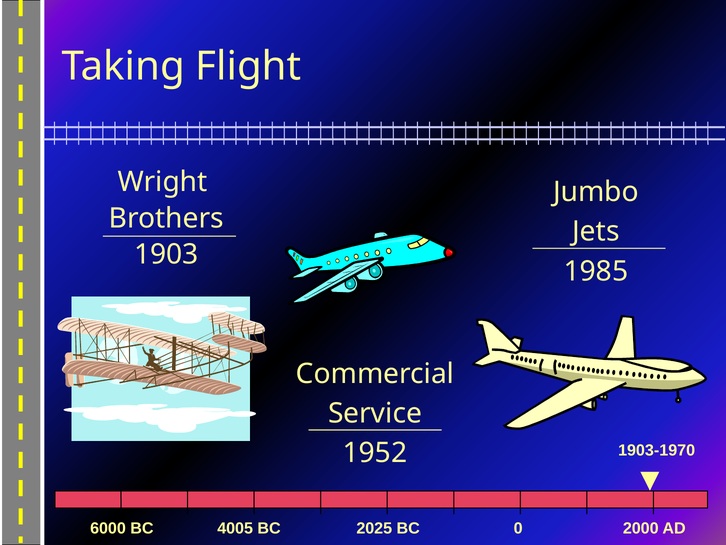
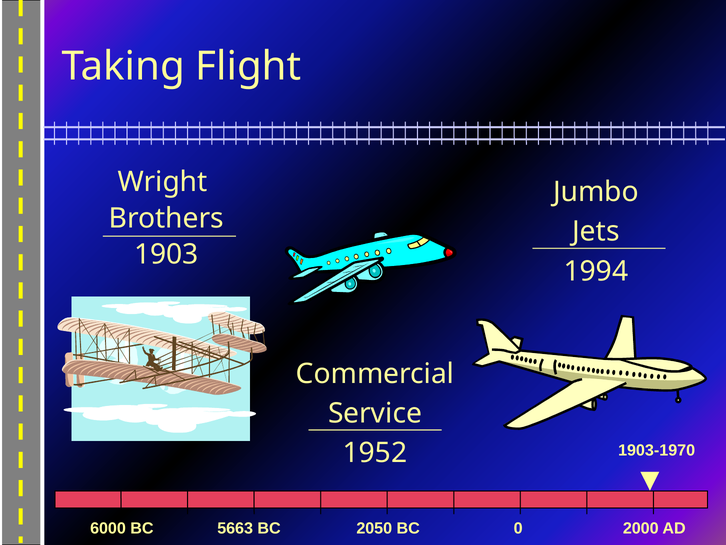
1985: 1985 -> 1994
4005: 4005 -> 5663
2025: 2025 -> 2050
